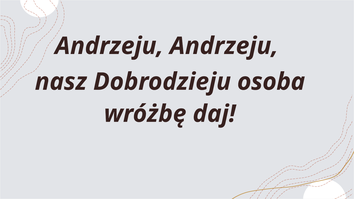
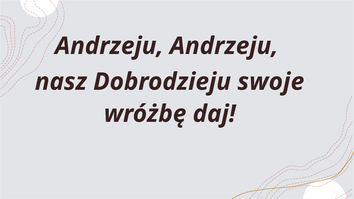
osoba: osoba -> swoje
